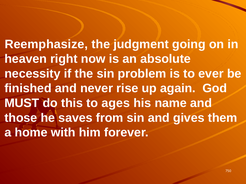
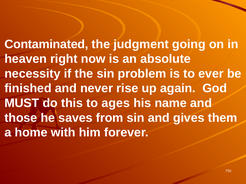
Reemphasize: Reemphasize -> Contaminated
